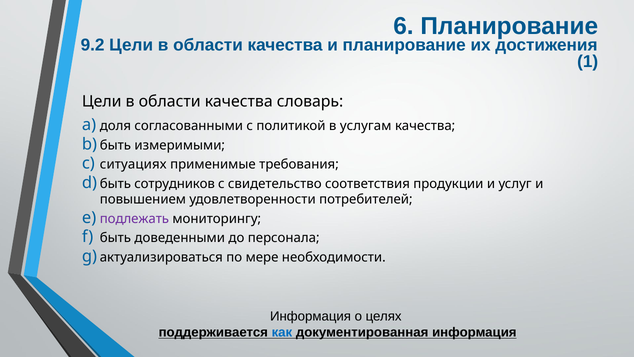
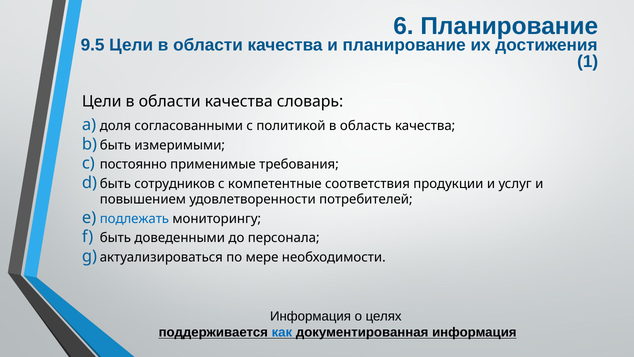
9.2: 9.2 -> 9.5
услугам: услугам -> область
ситуациях: ситуациях -> постоянно
свидетельство: свидетельство -> компетентные
подлежать colour: purple -> blue
